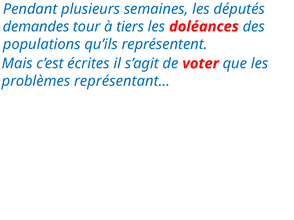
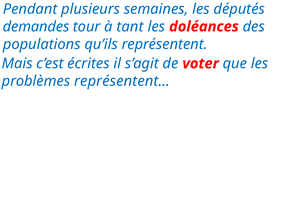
tiers: tiers -> tant
représentant…: représentant… -> représentent…
